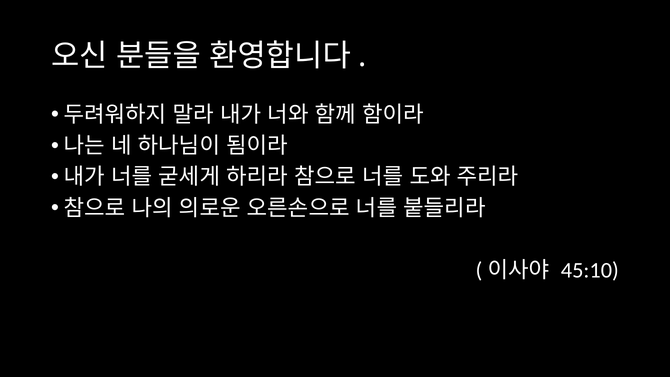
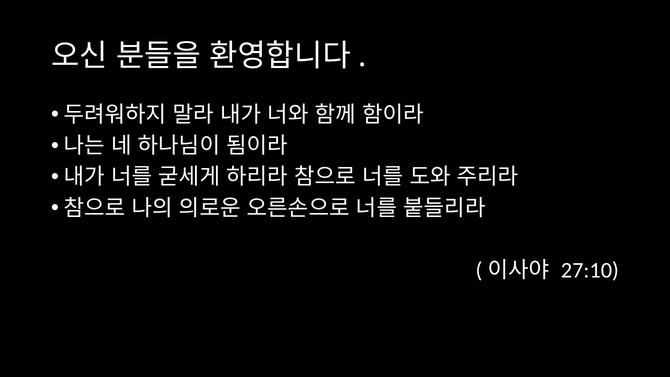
45:10: 45:10 -> 27:10
